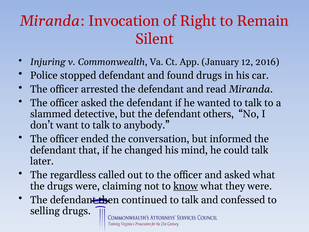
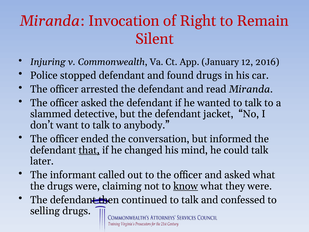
others: others -> jacket
that underline: none -> present
regardless: regardless -> informant
